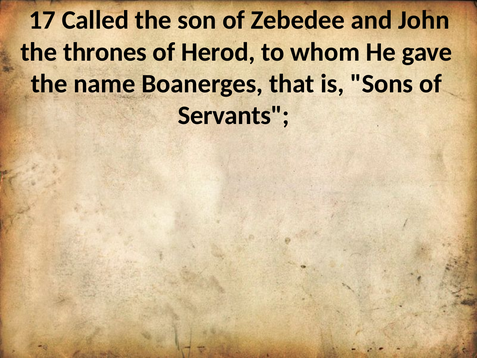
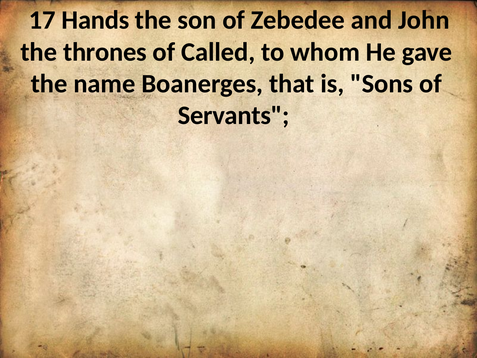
Called: Called -> Hands
Herod: Herod -> Called
